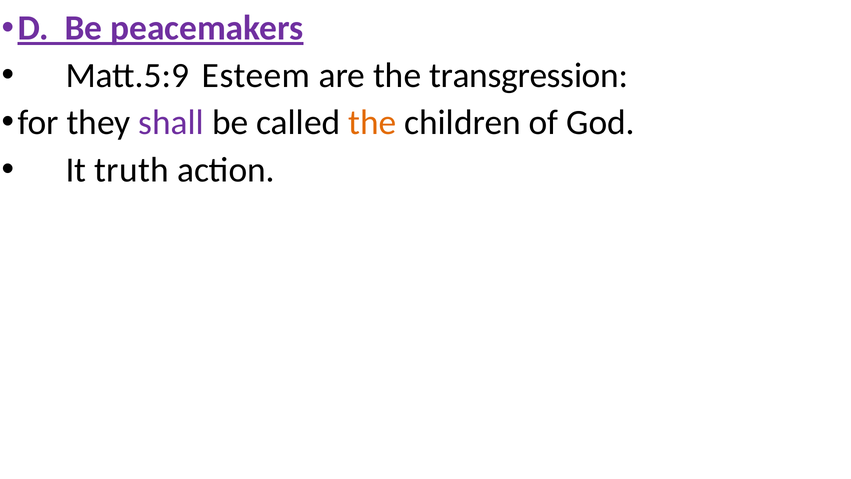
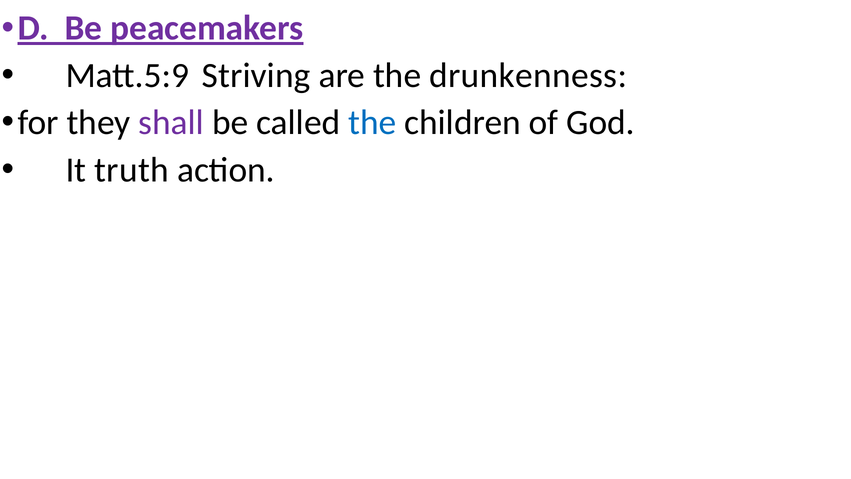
Esteem: Esteem -> Striving
transgression: transgression -> drunkenness
the at (372, 123) colour: orange -> blue
